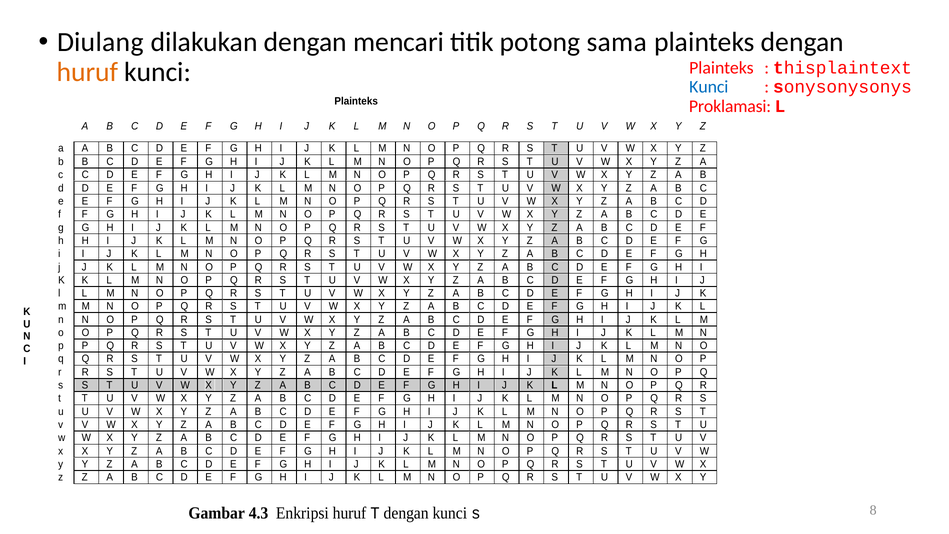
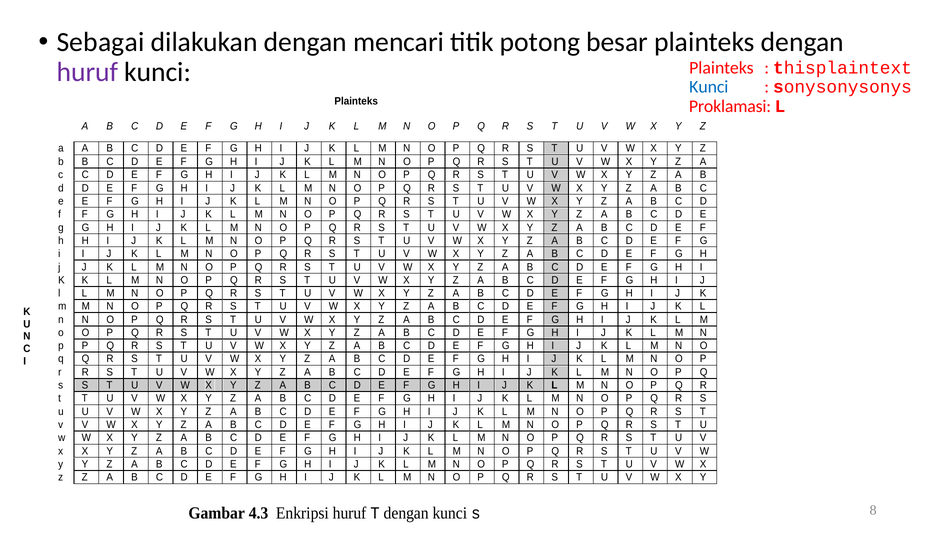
Diulang: Diulang -> Sebagai
sama: sama -> besar
huruf at (87, 72) colour: orange -> purple
